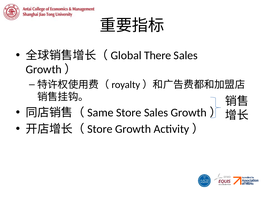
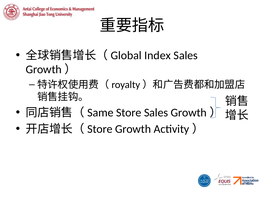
There: There -> Index
